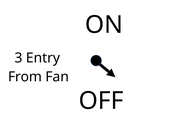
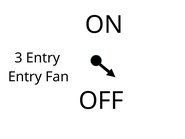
From at (25, 77): From -> Entry
